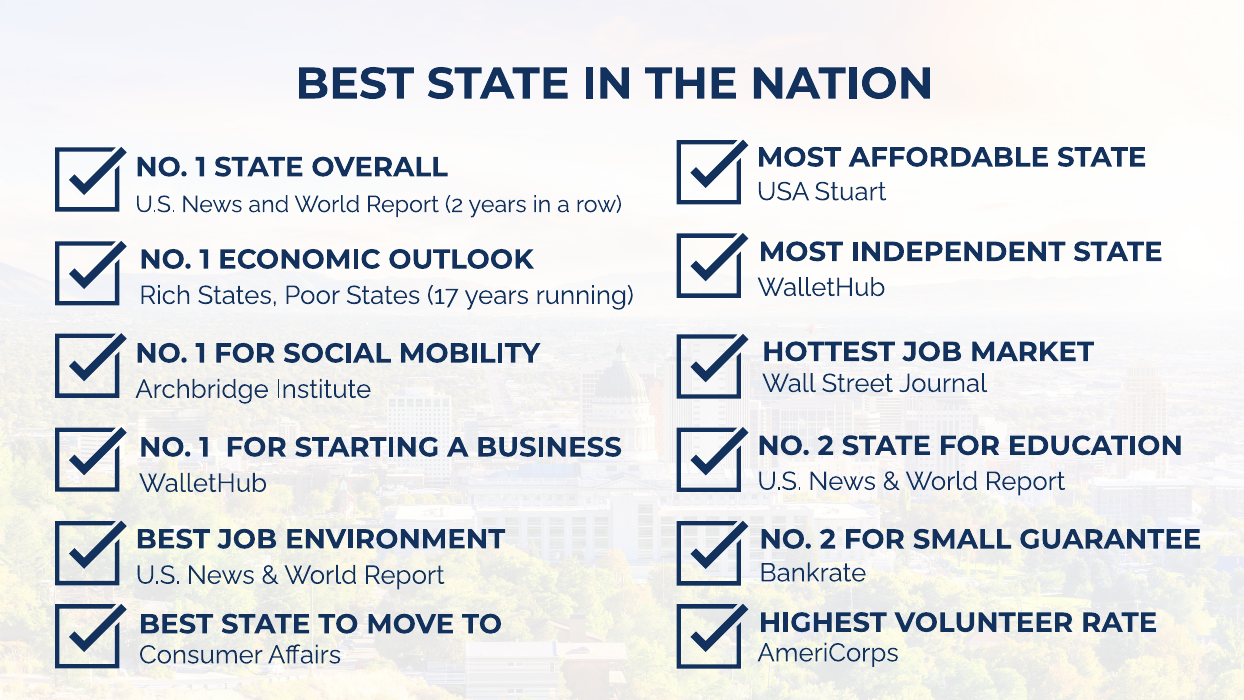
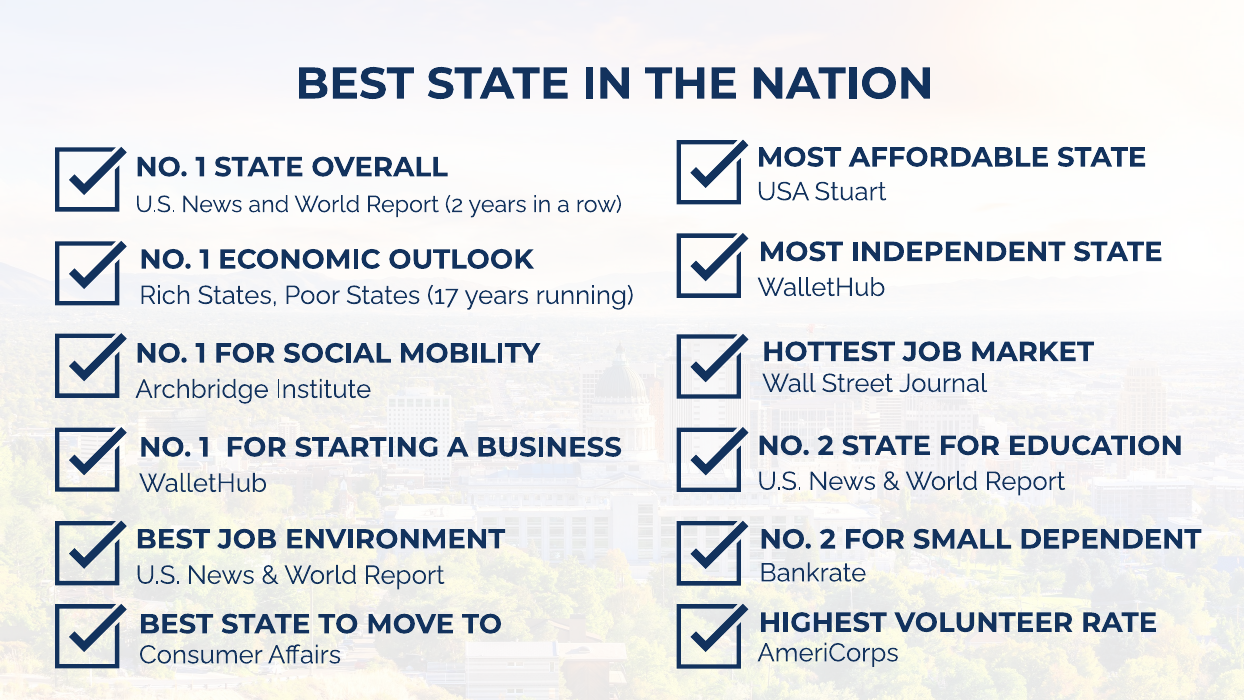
GUARANTEE: GUARANTEE -> DEPENDENT
